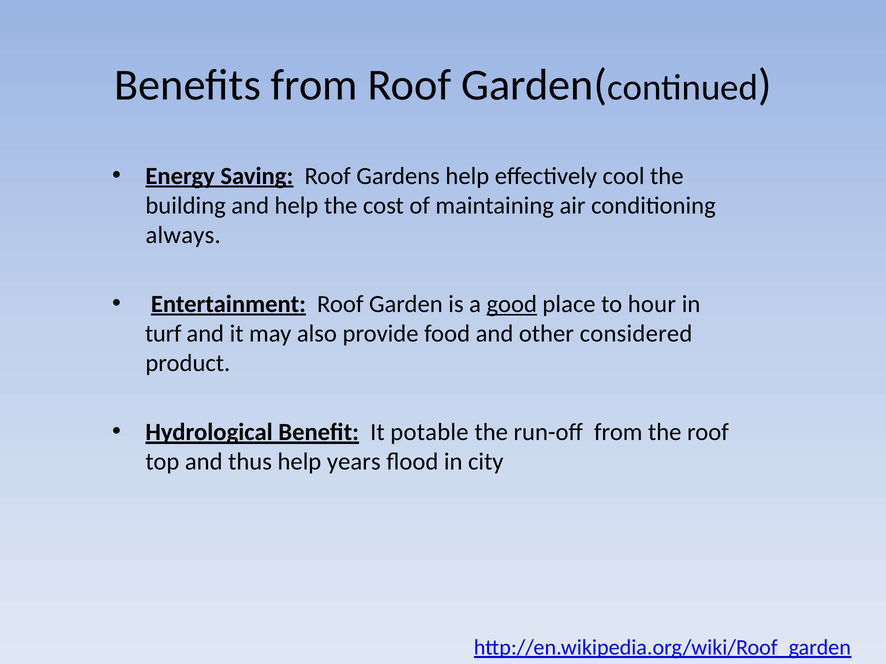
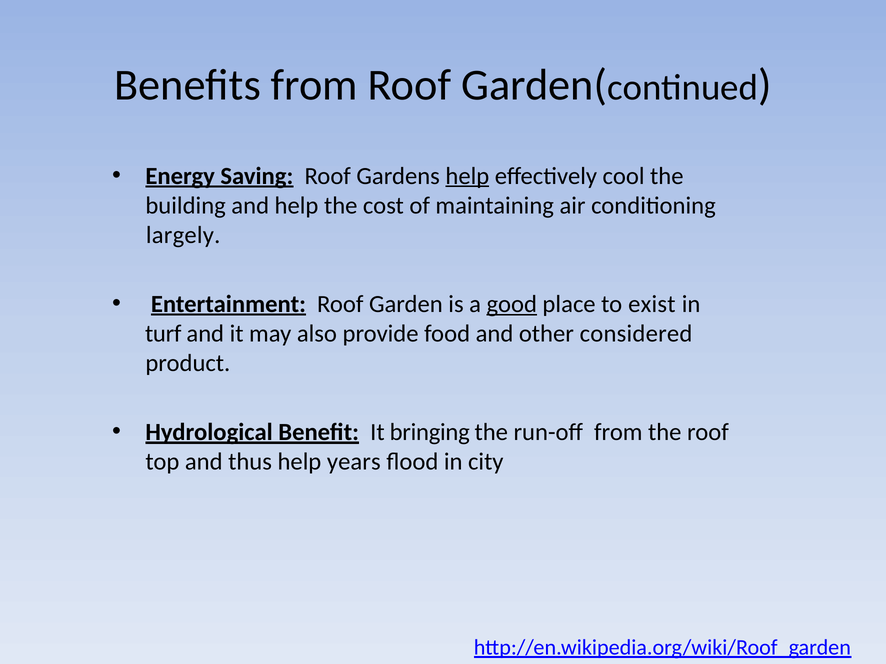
help at (467, 176) underline: none -> present
always: always -> largely
hour: hour -> exist
potable: potable -> bringing
